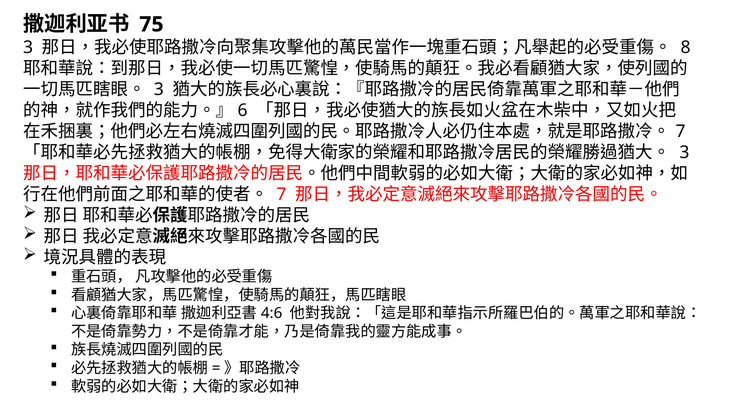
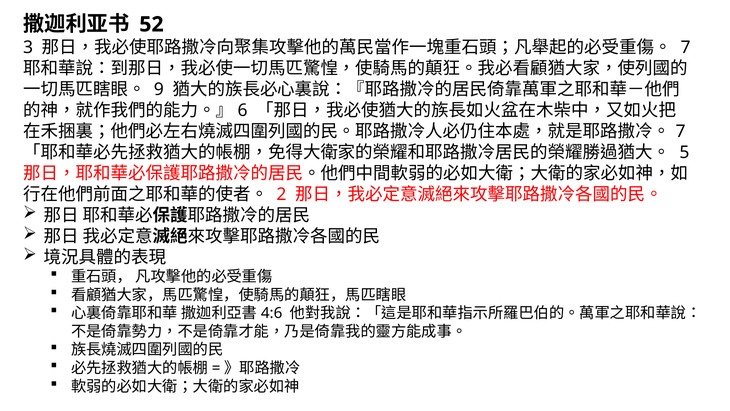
75: 75 -> 52
8 at (686, 47): 8 -> 7
3 at (159, 89): 3 -> 9
3 at (684, 152): 3 -> 5
7 at (281, 194): 7 -> 2
